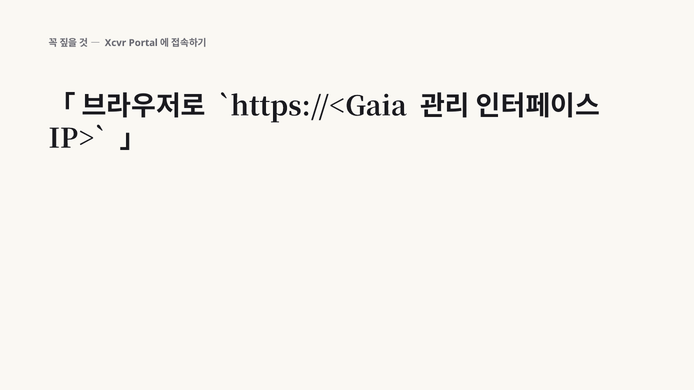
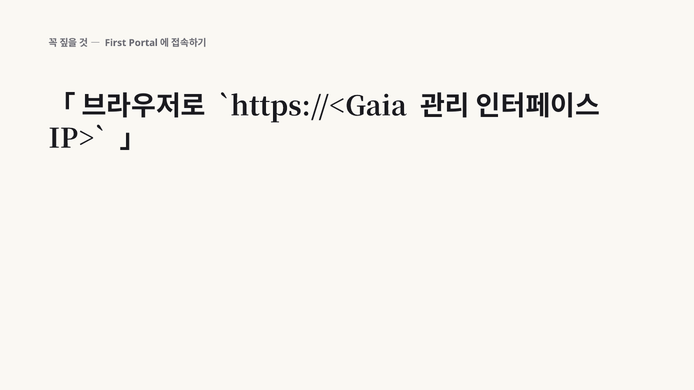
Xcvr: Xcvr -> First
